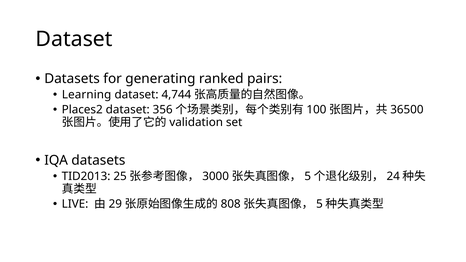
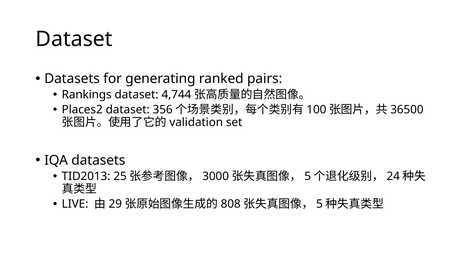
Learning: Learning -> Rankings
